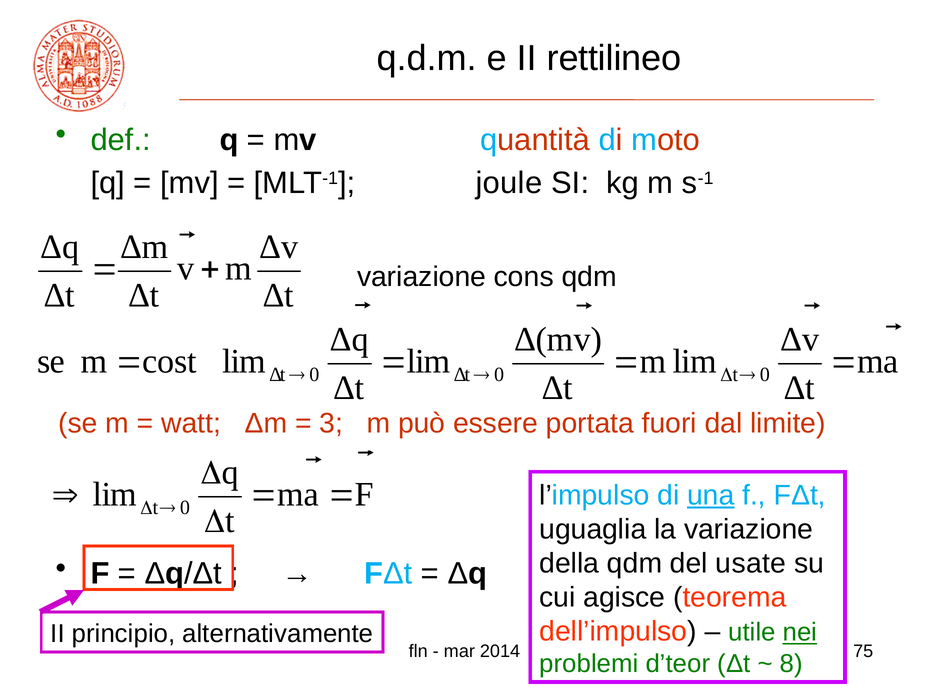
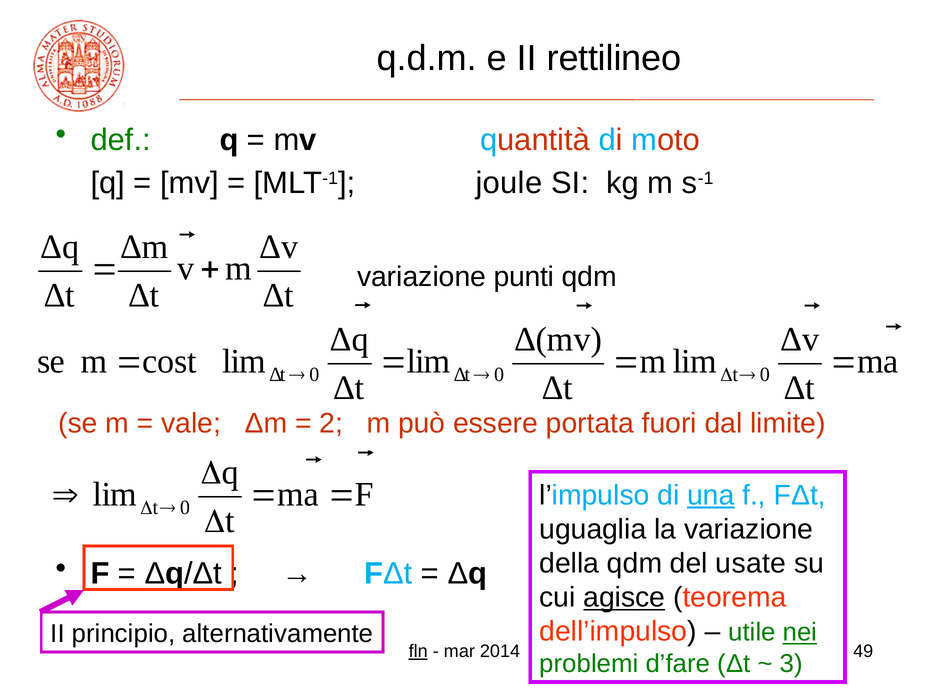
cons: cons -> punti
watt: watt -> vale
3: 3 -> 2
agisce underline: none -> present
fln underline: none -> present
75: 75 -> 49
d’teor: d’teor -> d’fare
8: 8 -> 3
